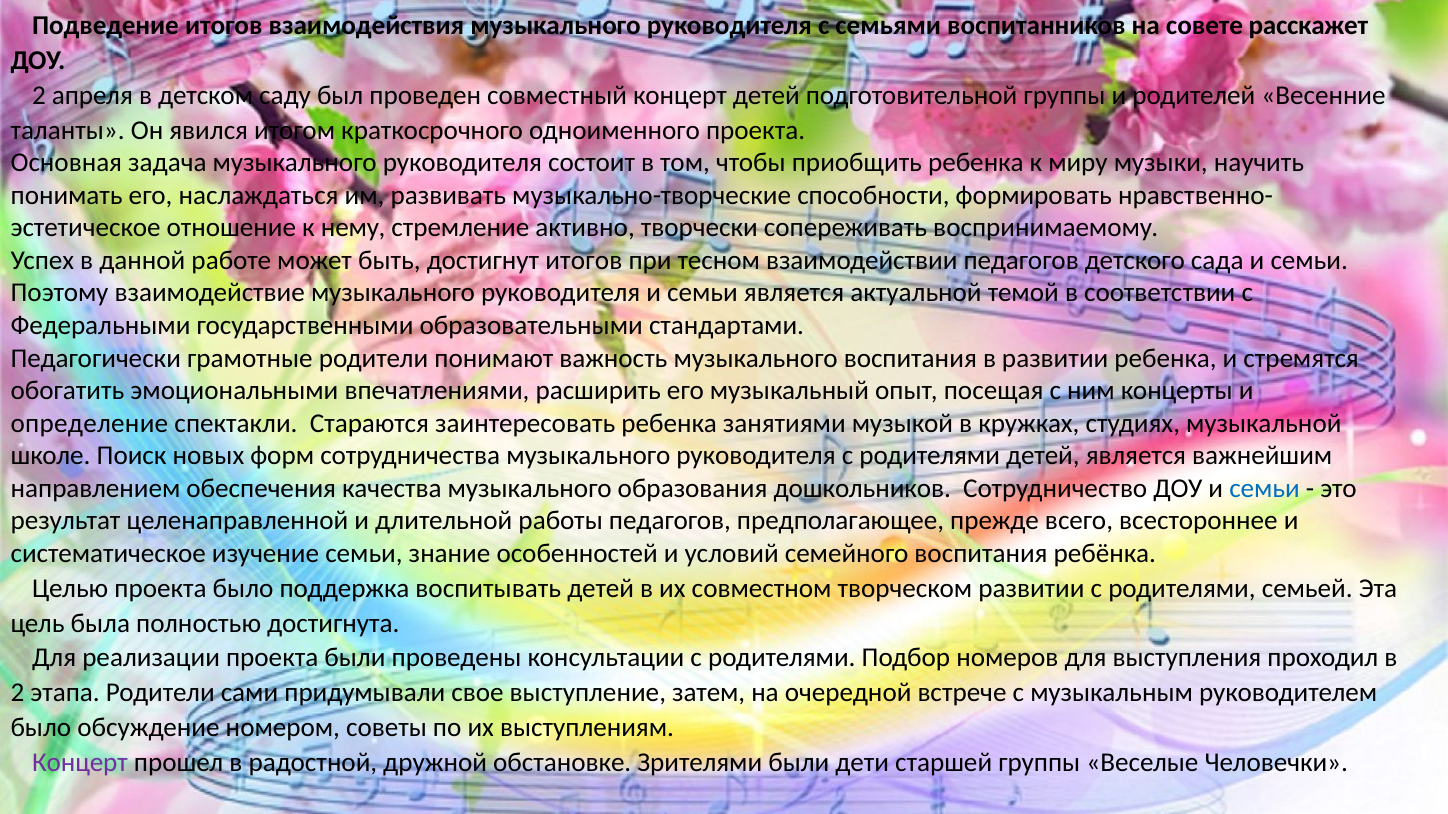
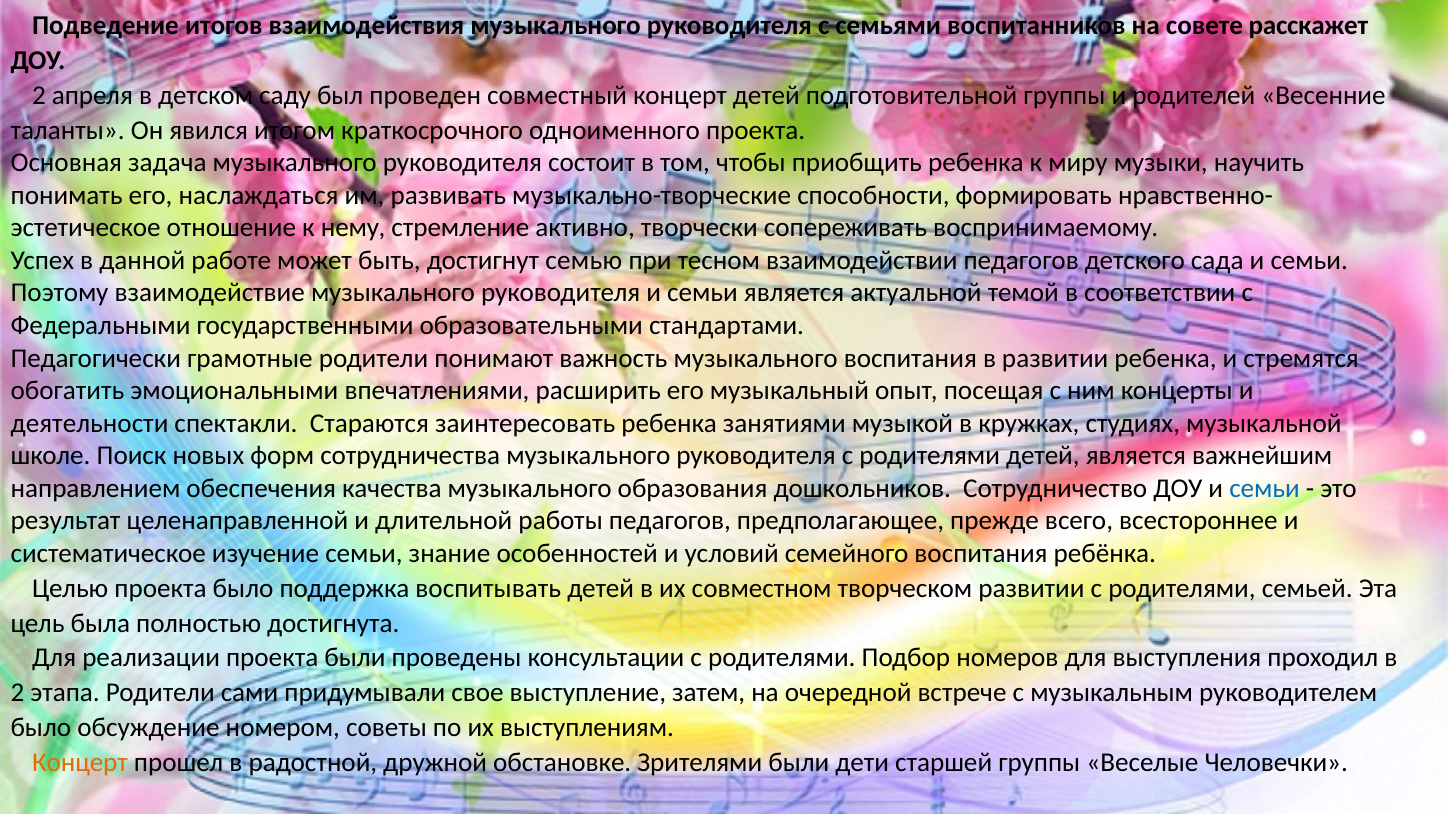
достигнут итогов: итогов -> семью
определение: определение -> деятельности
Концерт at (80, 763) colour: purple -> orange
